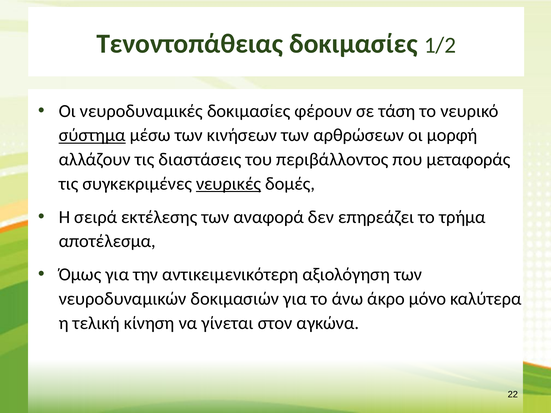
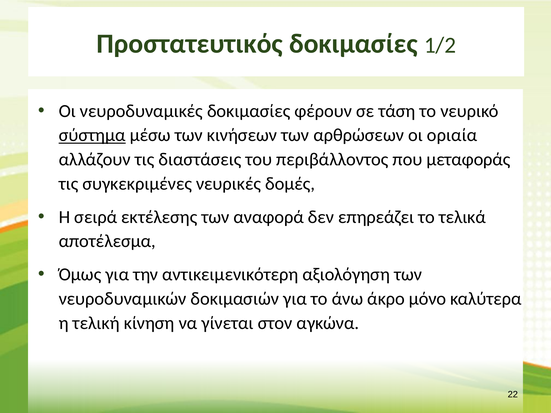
Τενοντοπάθειας: Τενοντοπάθειας -> Προστατευτικός
μορφή: μορφή -> οριαία
νευρικές underline: present -> none
τρήμα: τρήμα -> τελικά
